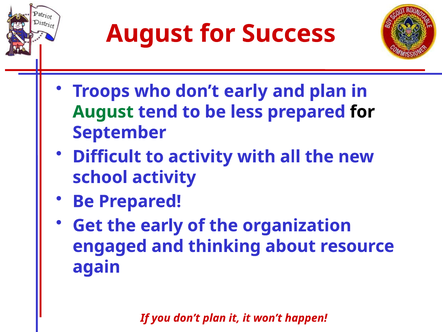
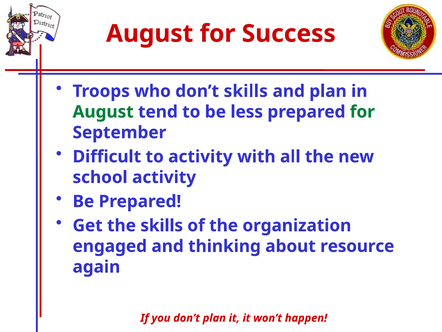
don’t early: early -> skills
for at (362, 112) colour: black -> green
the early: early -> skills
